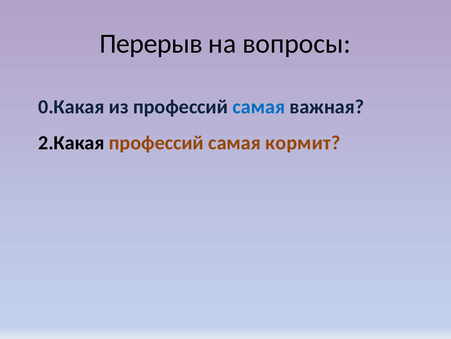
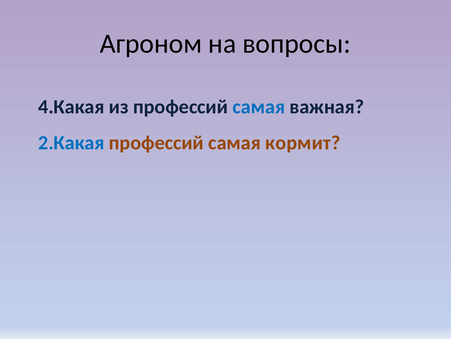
Перерыв: Перерыв -> Агроном
0.Какая: 0.Какая -> 4.Какая
2.Какая colour: black -> blue
